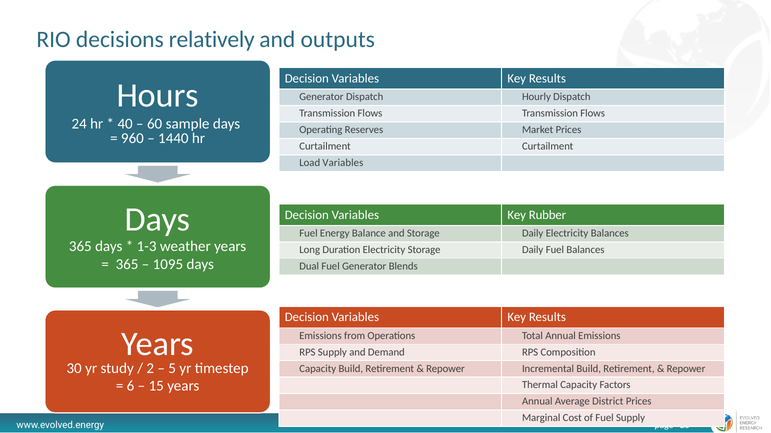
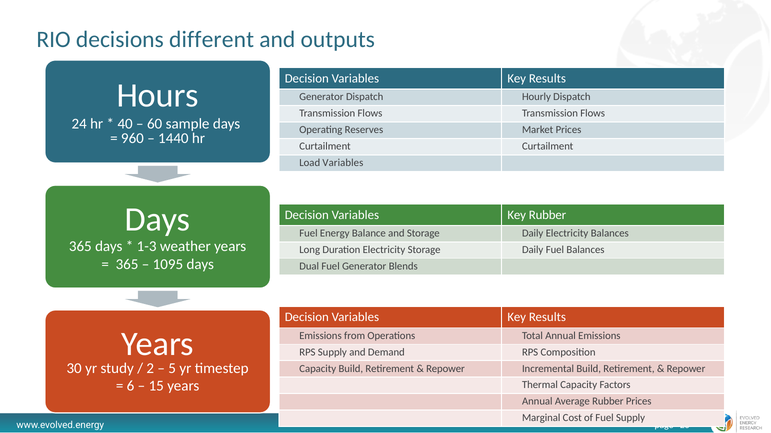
relatively: relatively -> different
Average District: District -> Rubber
